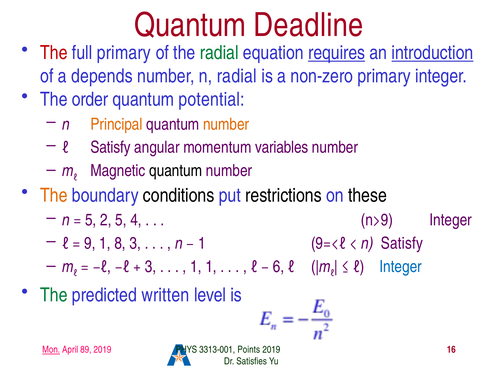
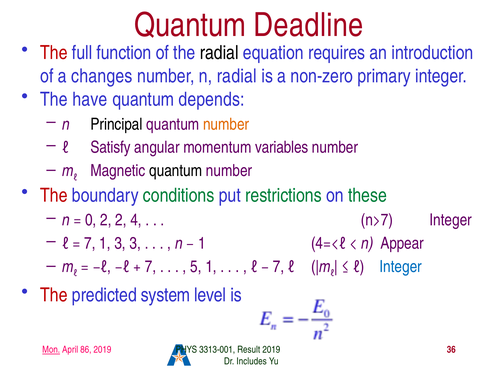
full primary: primary -> function
radial at (219, 53) colour: green -> black
requires underline: present -> none
introduction underline: present -> none
depends: depends -> changes
order: order -> have
potential: potential -> depends
Principal colour: orange -> black
The at (54, 195) colour: orange -> red
conditions colour: black -> green
restrictions colour: black -> green
these colour: black -> green
5 at (91, 220): 5 -> 0
2 5: 5 -> 2
n>9: n>9 -> n>7
9 at (90, 243): 9 -> 7
1 8: 8 -> 3
9=<ℓ: 9=<ℓ -> 4=<ℓ
n Satisfy: Satisfy -> Appear
3 at (151, 266): 3 -> 7
1 at (196, 266): 1 -> 5
6 at (278, 266): 6 -> 7
The at (54, 295) colour: green -> red
written: written -> system
89: 89 -> 86
Points: Points -> Result
16: 16 -> 36
Satisfies: Satisfies -> Includes
